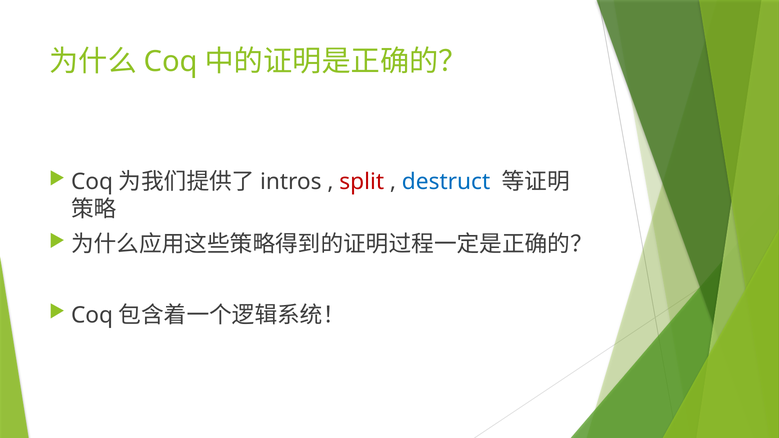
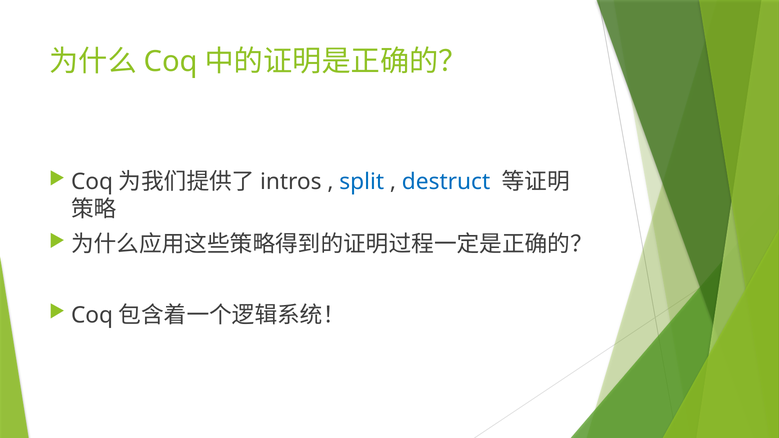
split colour: red -> blue
